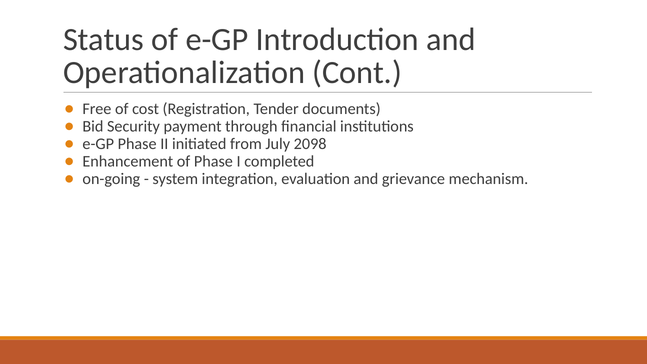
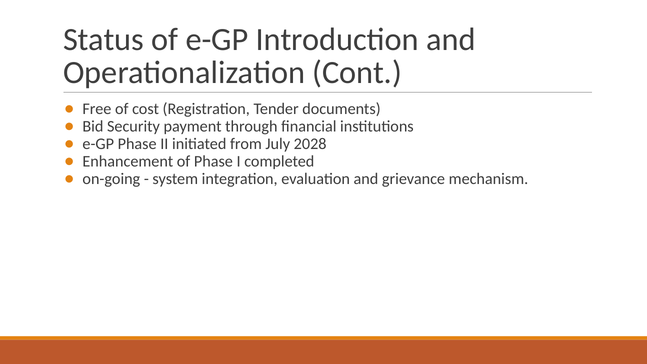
2098: 2098 -> 2028
